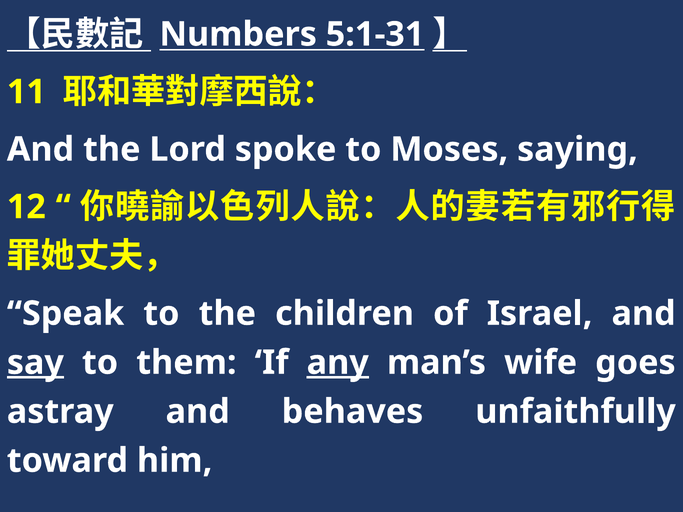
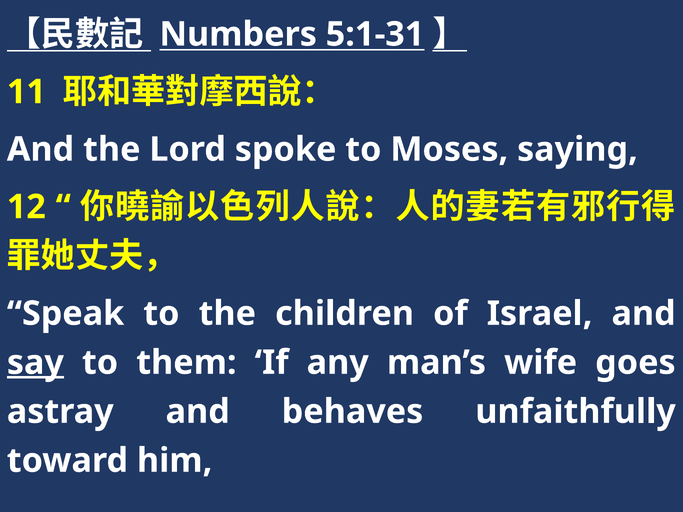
any underline: present -> none
